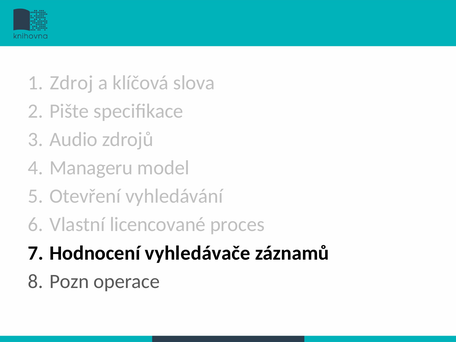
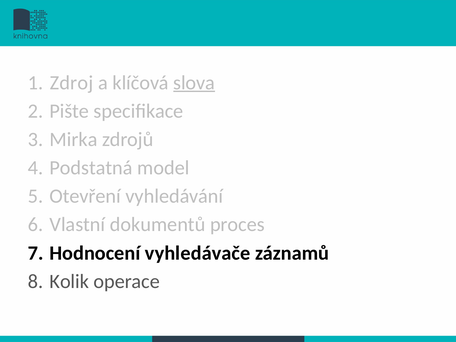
slova underline: none -> present
Audio: Audio -> Mirka
Manageru: Manageru -> Podstatná
licencované: licencované -> dokumentů
Pozn: Pozn -> Kolik
